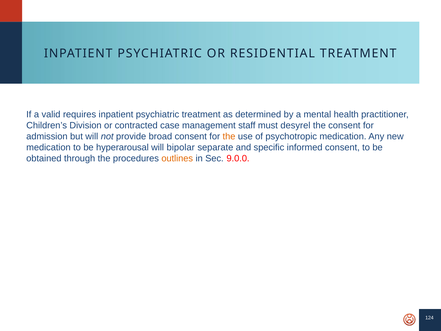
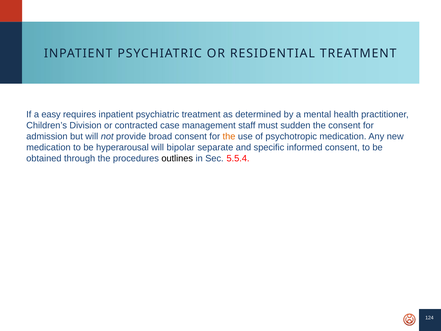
valid: valid -> easy
desyrel: desyrel -> sudden
outlines colour: orange -> black
9.0.0: 9.0.0 -> 5.5.4
